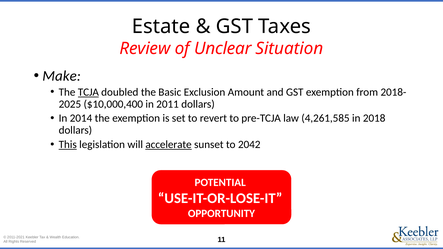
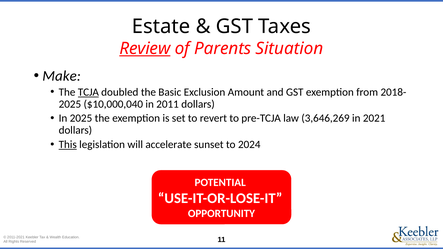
Review underline: none -> present
Unclear: Unclear -> Parents
$10,000,400: $10,000,400 -> $10,000,040
In 2014: 2014 -> 2025
4,261,585: 4,261,585 -> 3,646,269
2018: 2018 -> 2021
accelerate underline: present -> none
2042: 2042 -> 2024
